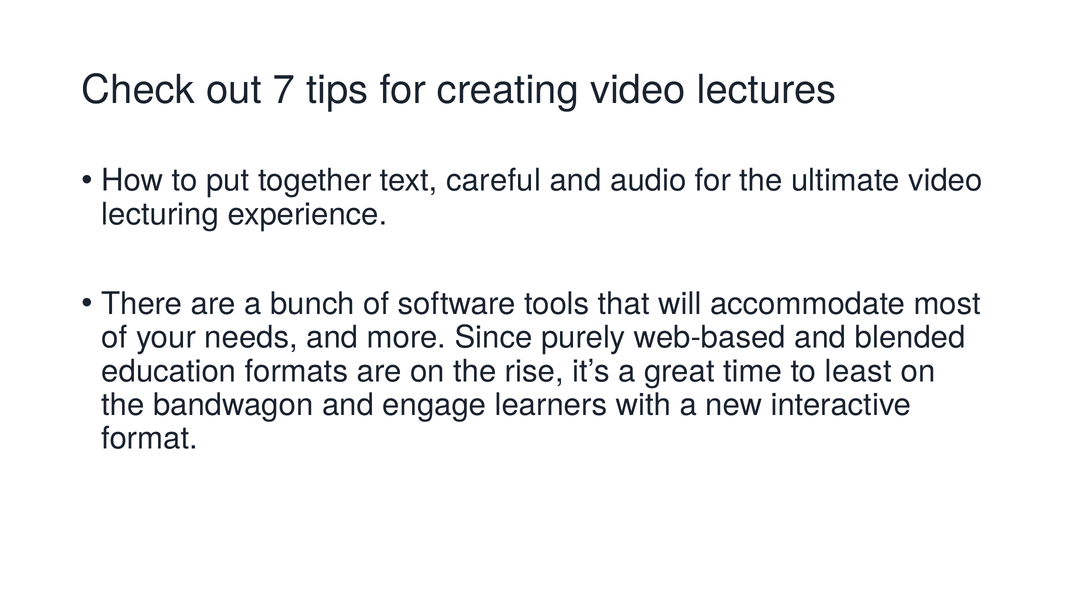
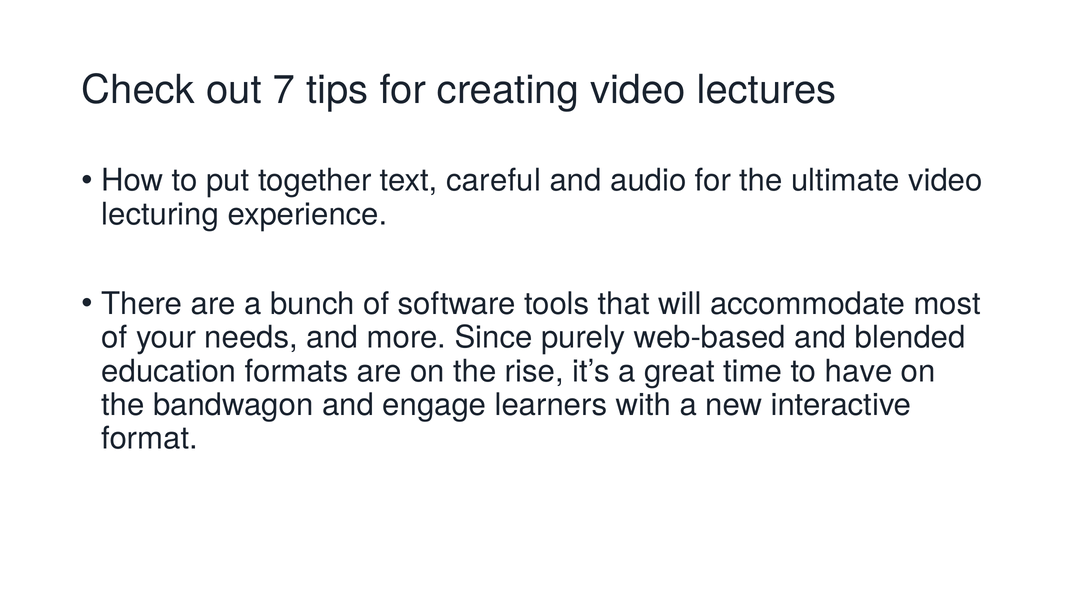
least: least -> have
